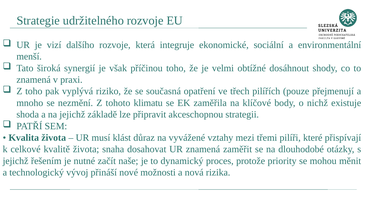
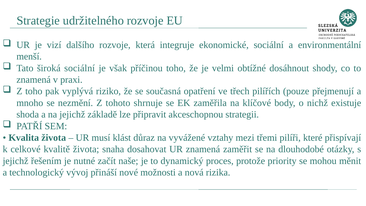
široká synergií: synergií -> sociální
klimatu: klimatu -> shrnuje
